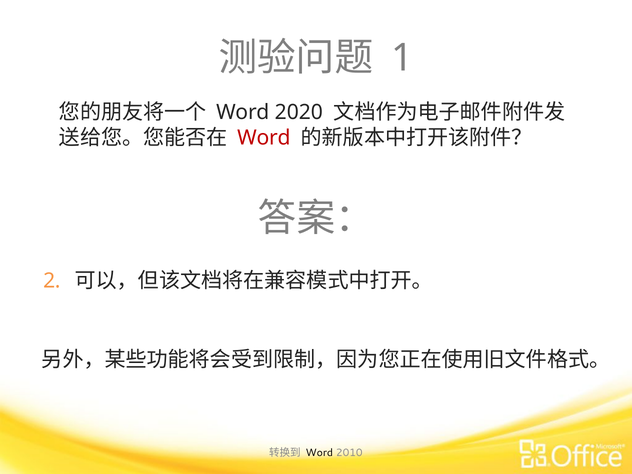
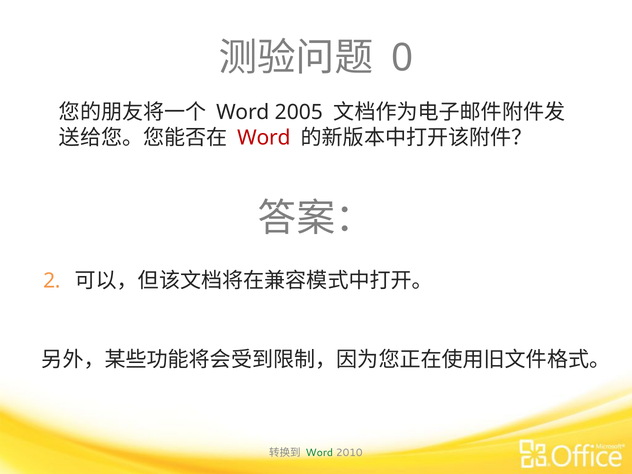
1: 1 -> 0
2020: 2020 -> 2005
Word at (319, 453) colour: black -> green
